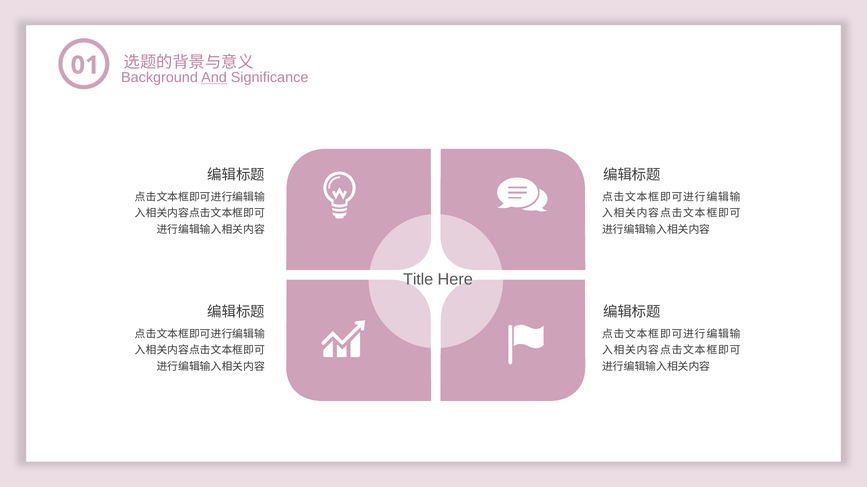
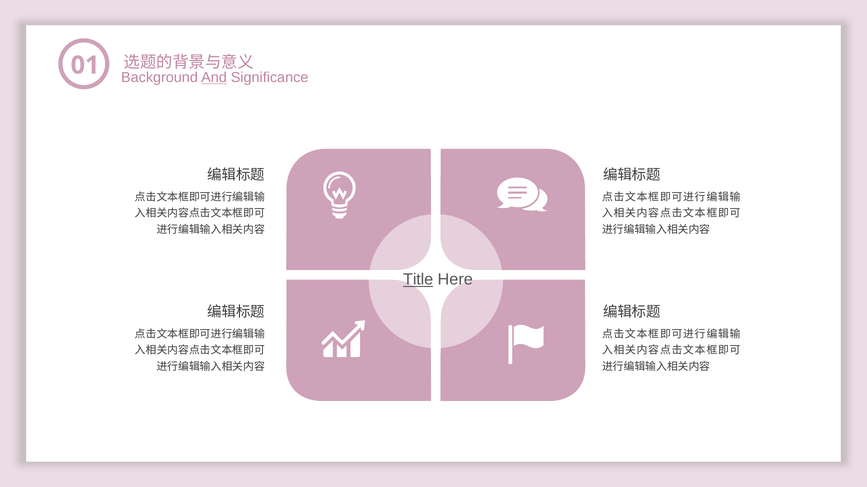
Title underline: none -> present
